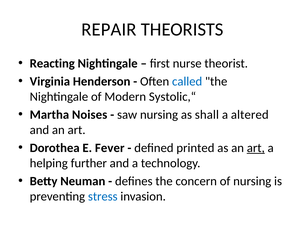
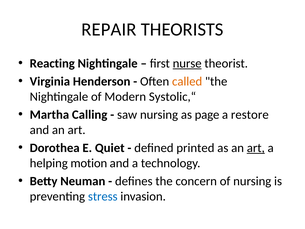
nurse underline: none -> present
called colour: blue -> orange
Noises: Noises -> Calling
shall: shall -> page
altered: altered -> restore
Fever: Fever -> Quiet
further: further -> motion
